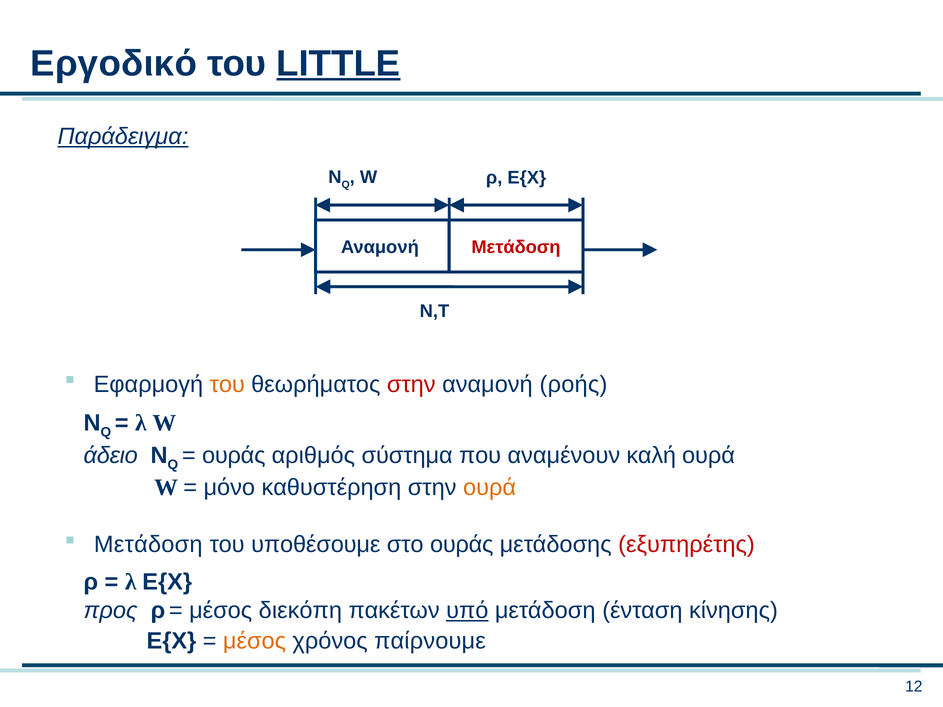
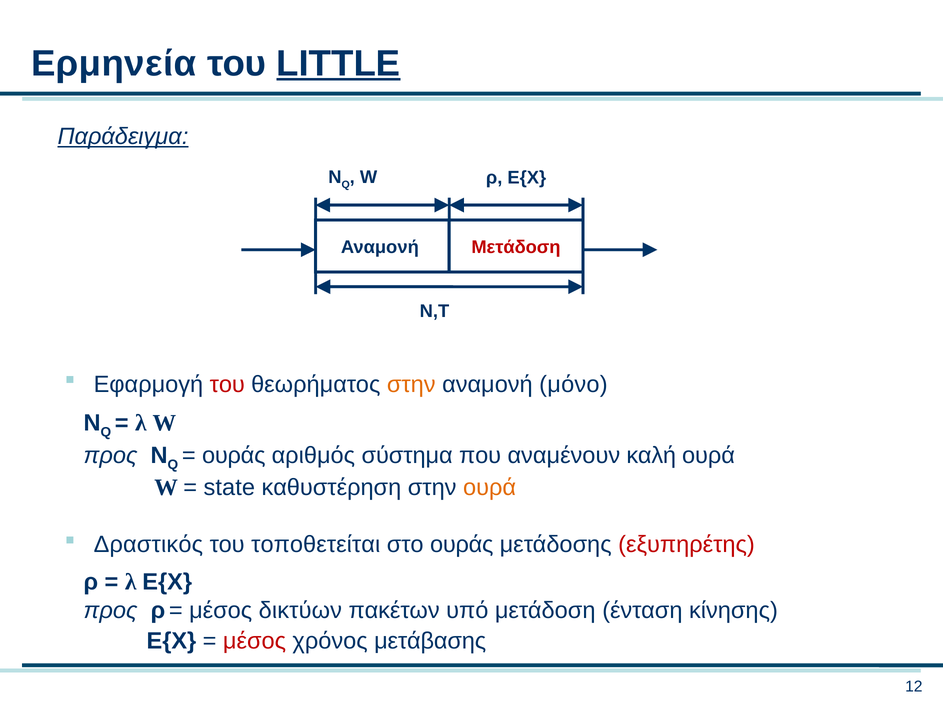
Εργοδικό: Εργοδικό -> Ερμηνεία
του at (227, 384) colour: orange -> red
στην at (411, 384) colour: red -> orange
ροής: ροής -> μόνο
άδειο at (111, 456): άδειο -> προς
μόνο: μόνο -> state
Μετάδοση at (148, 545): Μετάδοση -> Δραστικός
υποθέσουμε: υποθέσουμε -> τοποθετείται
διεκόπη: διεκόπη -> δικτύων
υπό underline: present -> none
μέσος at (254, 641) colour: orange -> red
παίρνουμε: παίρνουμε -> μετάβασης
